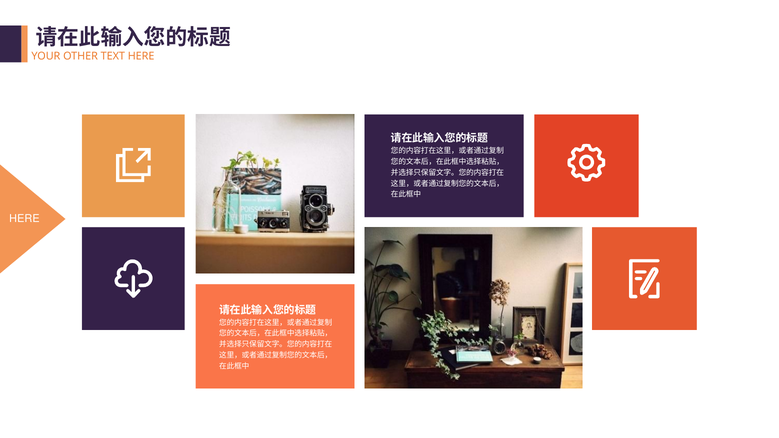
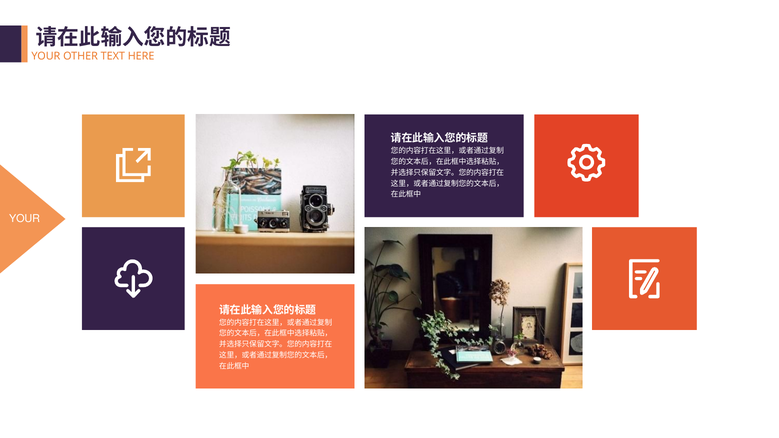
HERE at (24, 219): HERE -> YOUR
